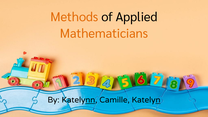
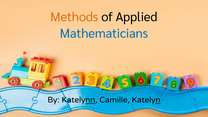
Mathematicians colour: orange -> blue
